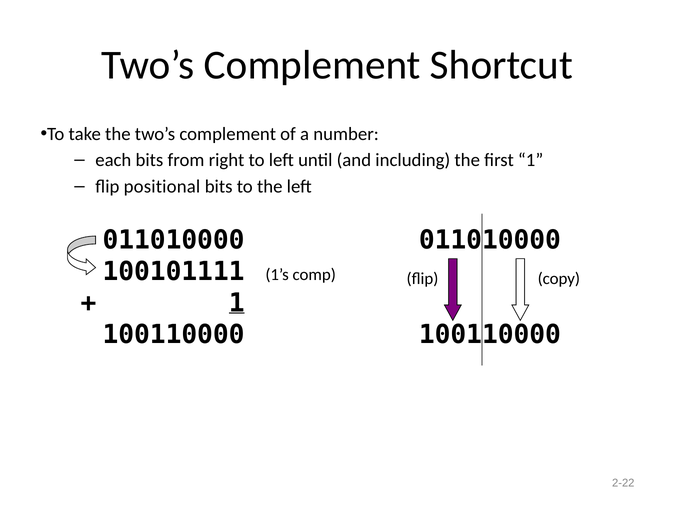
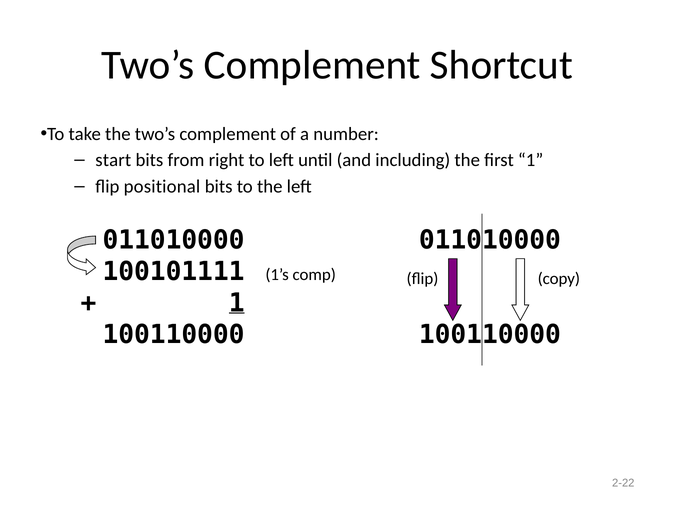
each: each -> start
